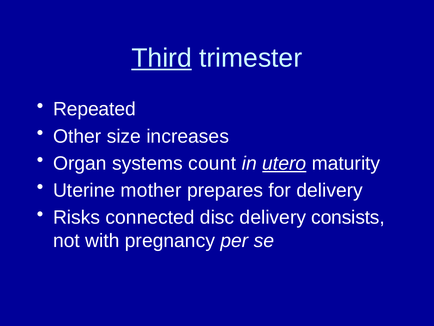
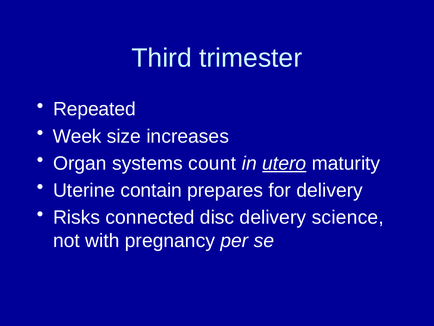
Third underline: present -> none
Other: Other -> Week
mother: mother -> contain
consists: consists -> science
